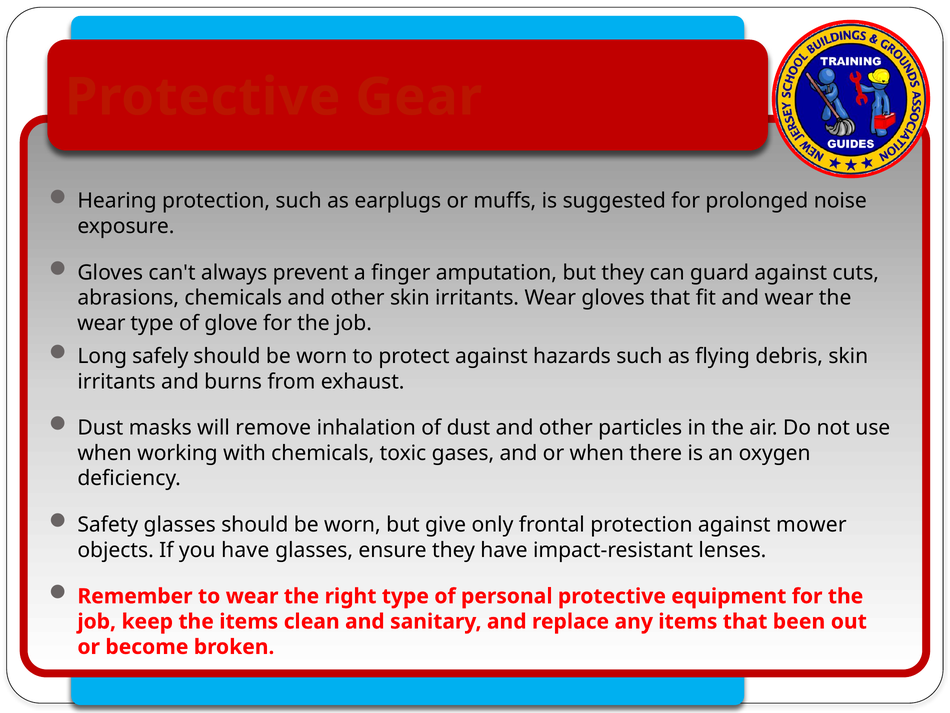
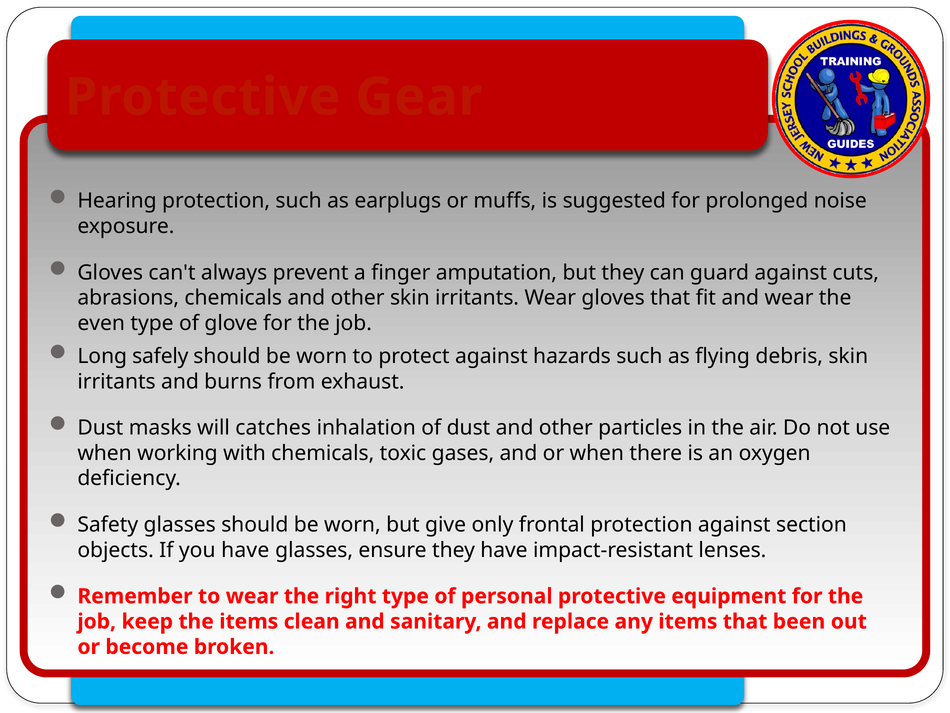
wear at (101, 323): wear -> even
remove: remove -> catches
mower: mower -> section
